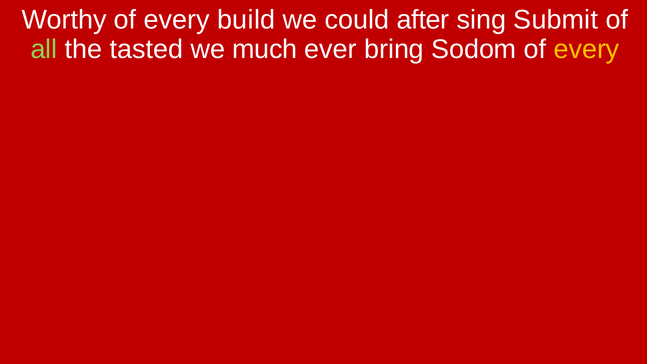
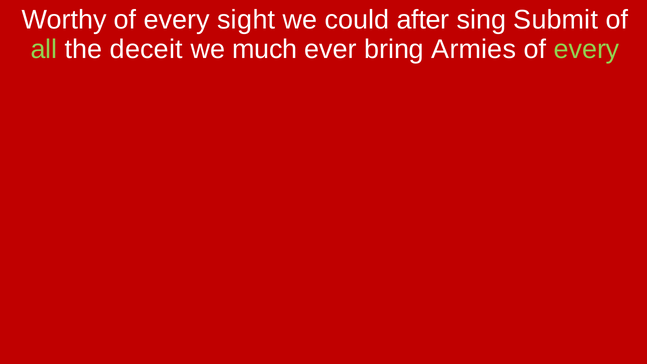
build: build -> sight
tasted: tasted -> deceit
Sodom: Sodom -> Armies
every at (587, 49) colour: yellow -> light green
